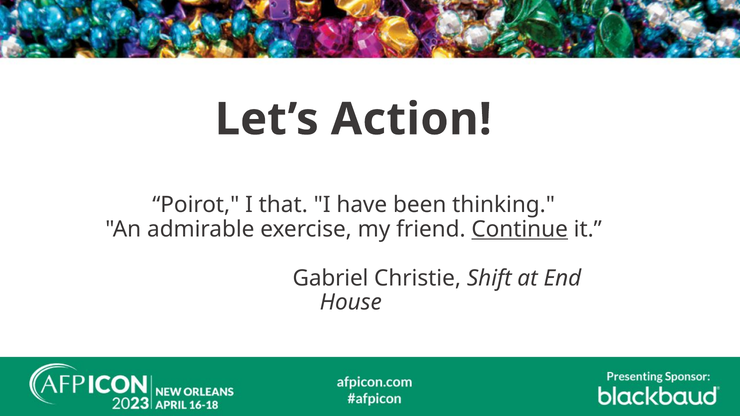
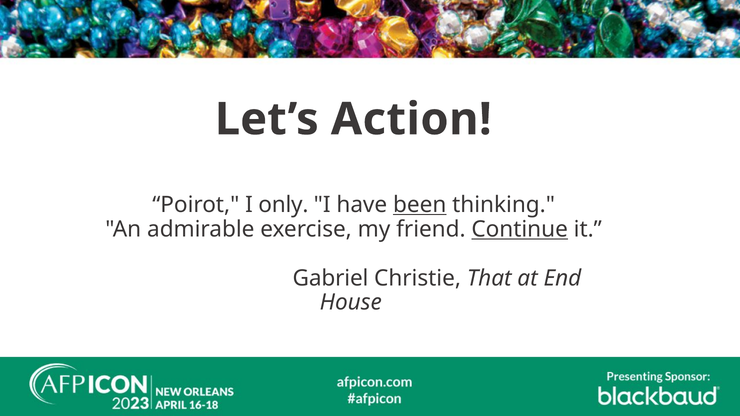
that: that -> only
been underline: none -> present
Shift: Shift -> That
